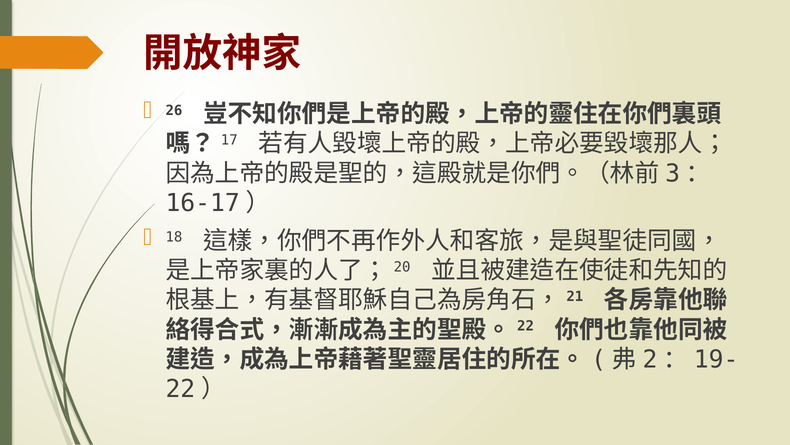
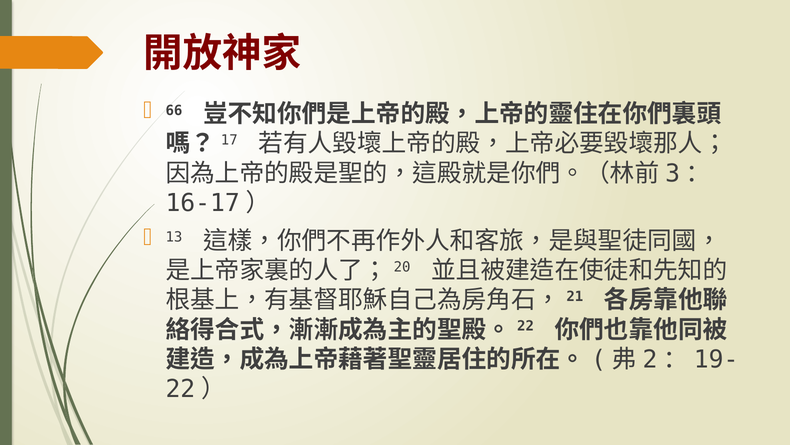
26: 26 -> 66
18: 18 -> 13
